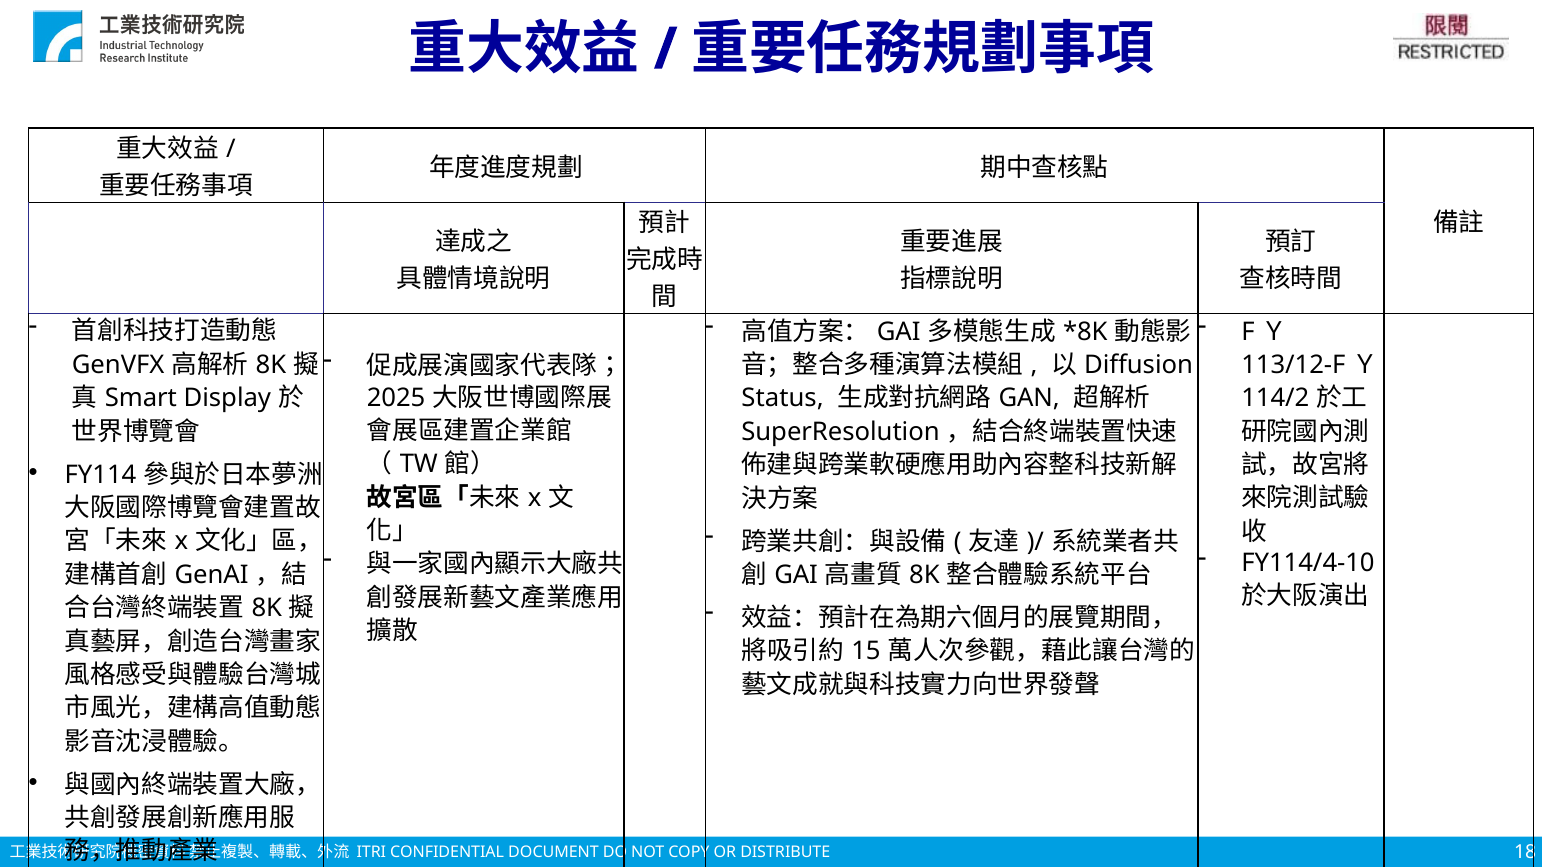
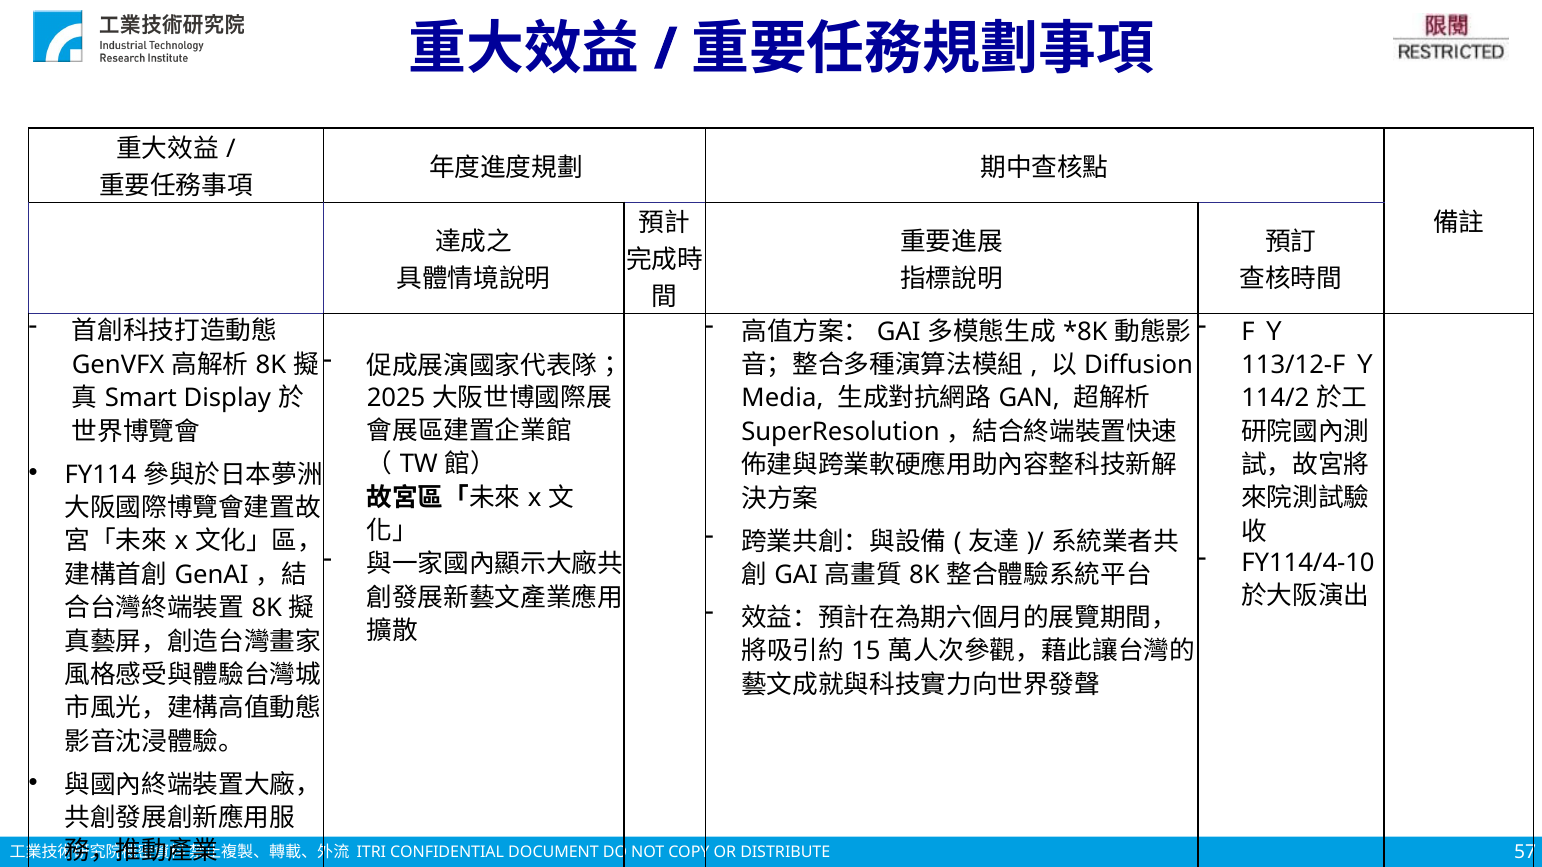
Status: Status -> Media
18: 18 -> 57
